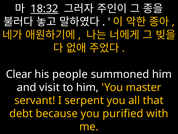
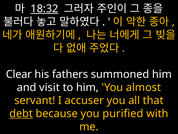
people: people -> fathers
master: master -> almost
serpent: serpent -> accuser
debt underline: none -> present
